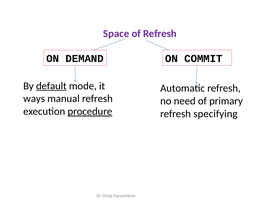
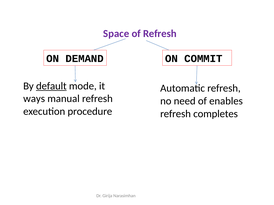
primary: primary -> enables
procedure underline: present -> none
specifying: specifying -> completes
